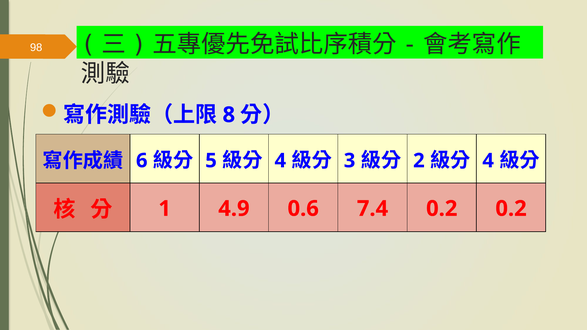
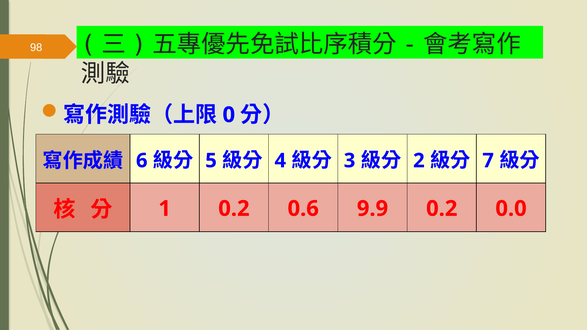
8: 8 -> 0
4 at (488, 161): 4 -> 7
1 4.9: 4.9 -> 0.2
7.4: 7.4 -> 9.9
0.2 0.2: 0.2 -> 0.0
